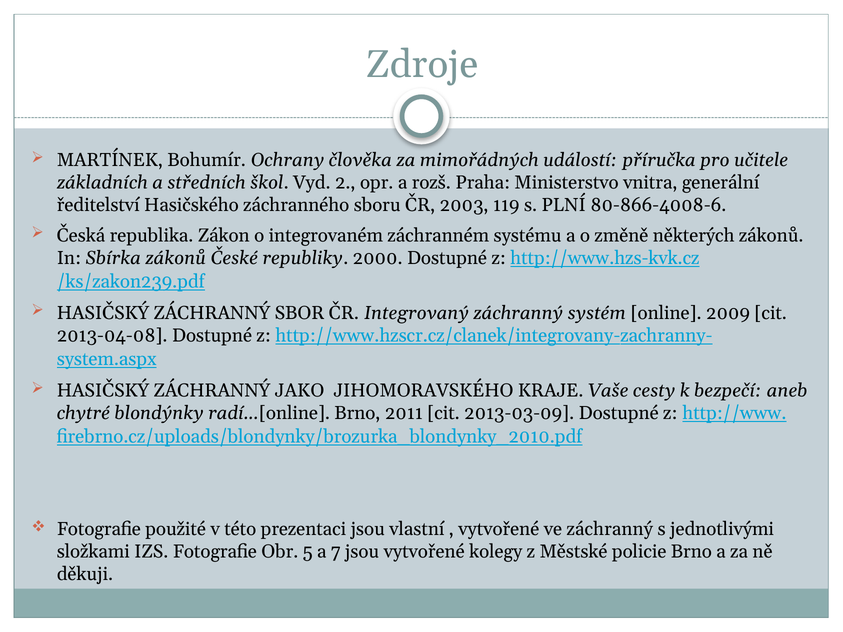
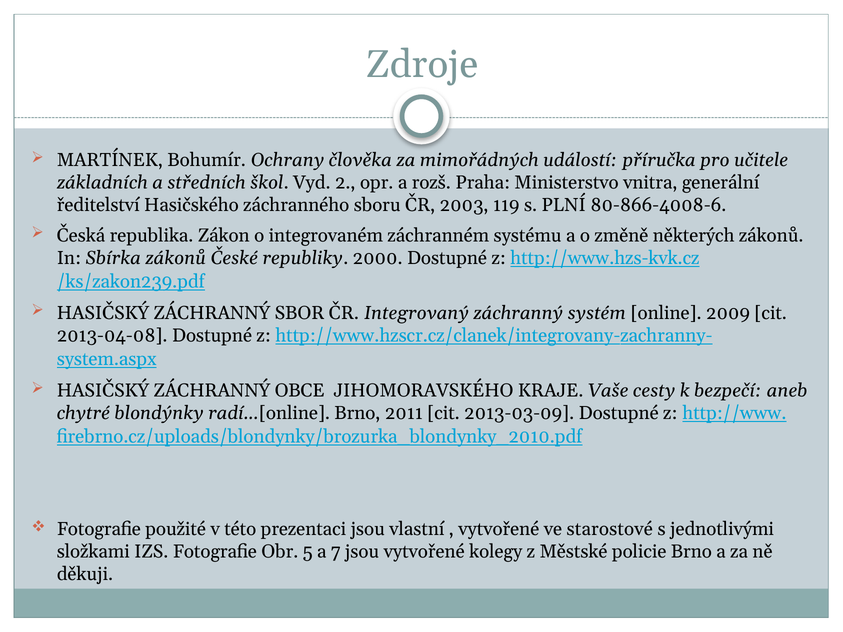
JAKO: JAKO -> OBCE
ve záchranný: záchranný -> starostové
